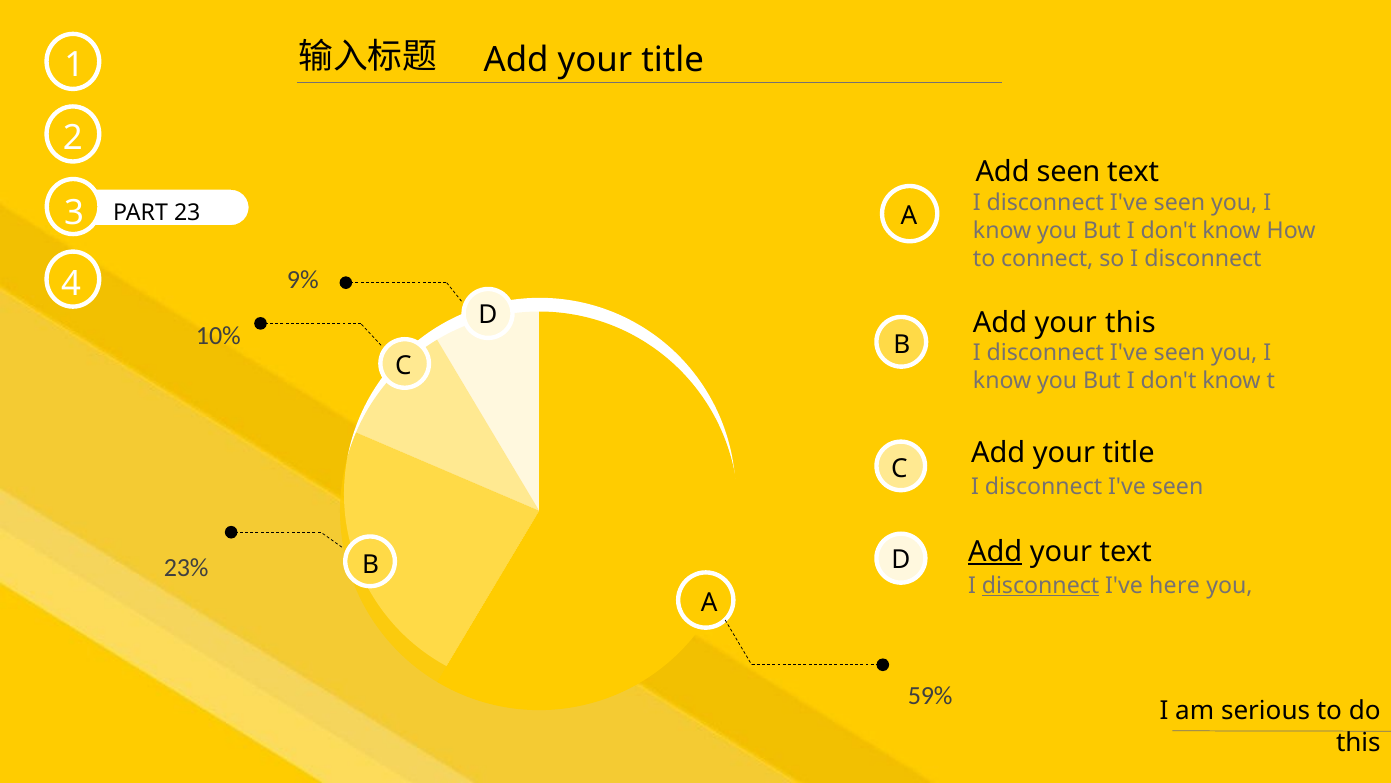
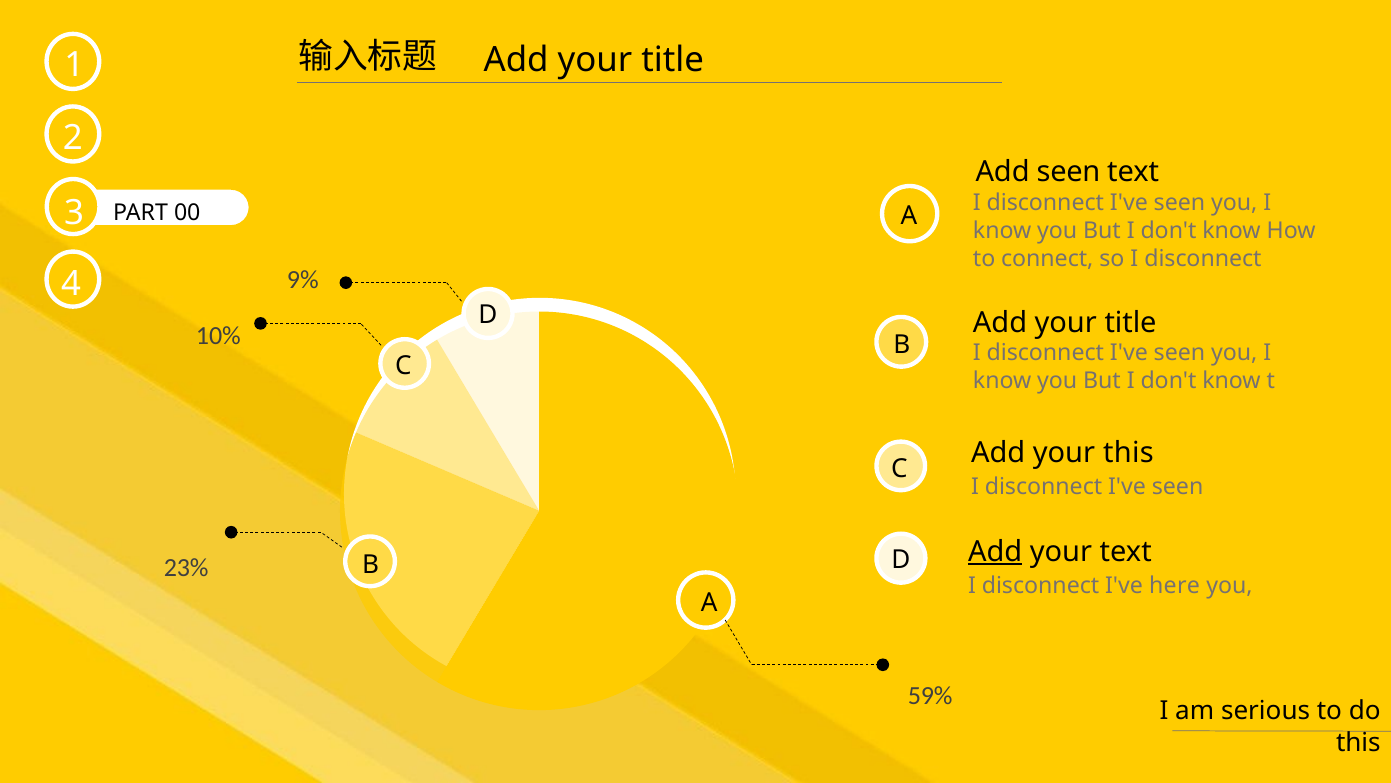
23: 23 -> 00
this at (1130, 322): this -> title
title at (1129, 453): title -> this
disconnect at (1041, 585) underline: present -> none
